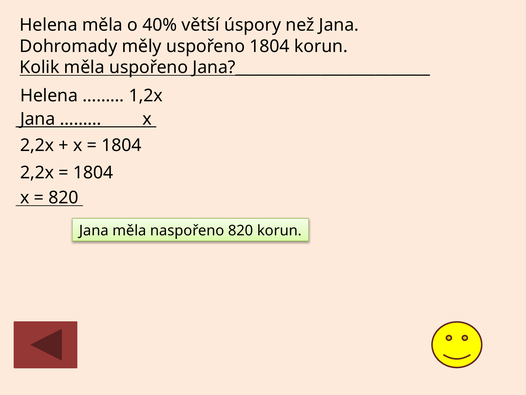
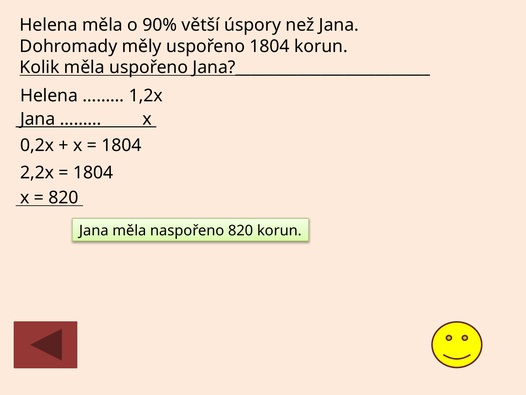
40%: 40% -> 90%
2,2x at (37, 145): 2,2x -> 0,2x
